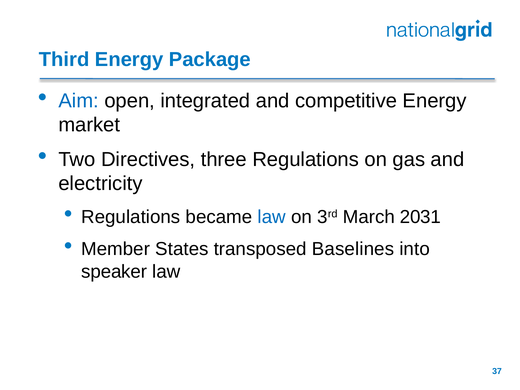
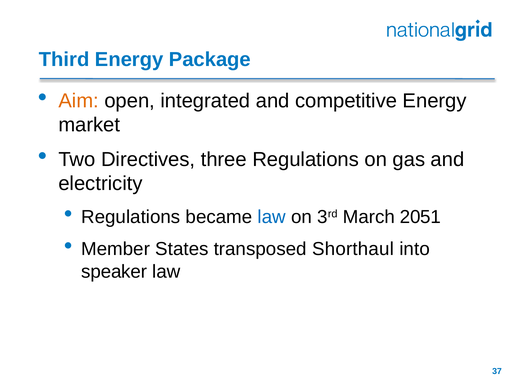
Aim colour: blue -> orange
2031: 2031 -> 2051
Baselines: Baselines -> Shorthaul
